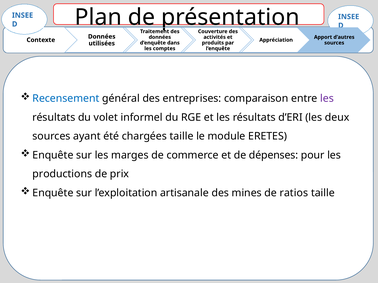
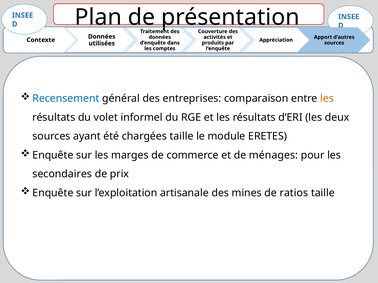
les at (327, 99) colour: purple -> orange
dépenses: dépenses -> ménages
productions: productions -> secondaires
